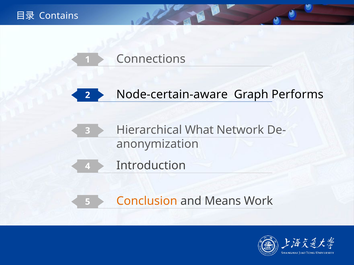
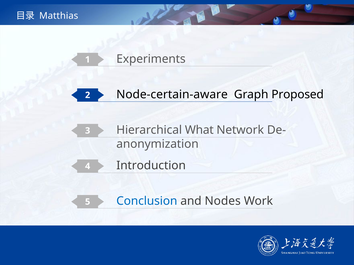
Contains: Contains -> Matthias
Connections: Connections -> Experiments
Performs: Performs -> Proposed
Conclusion colour: orange -> blue
Means: Means -> Nodes
